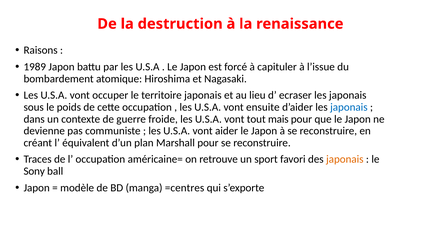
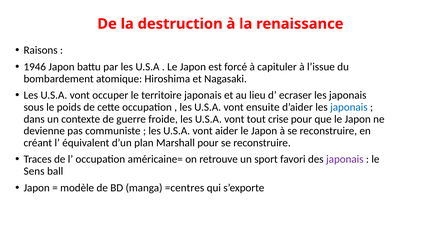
1989: 1989 -> 1946
mais: mais -> crise
japonais at (345, 159) colour: orange -> purple
Sony: Sony -> Sens
